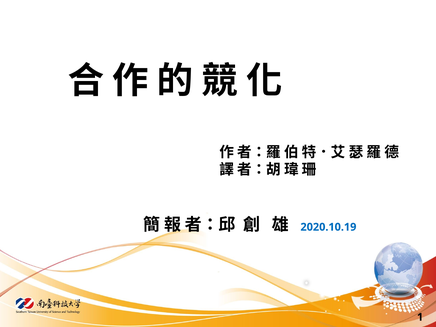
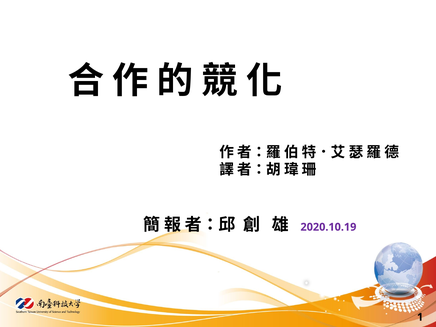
2020.10.19 colour: blue -> purple
